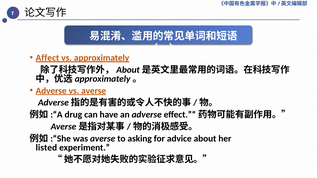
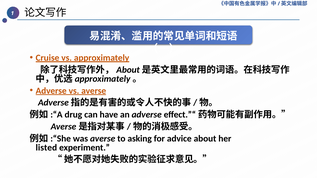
Affect: Affect -> Cruise
